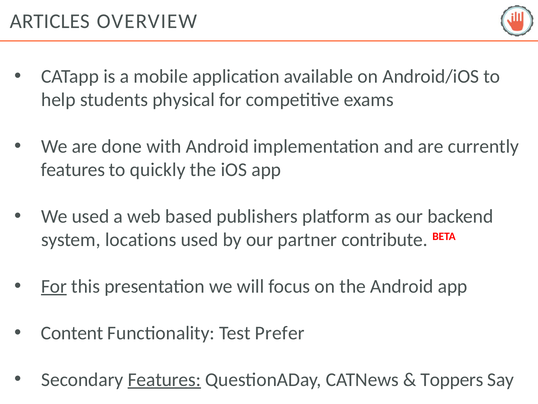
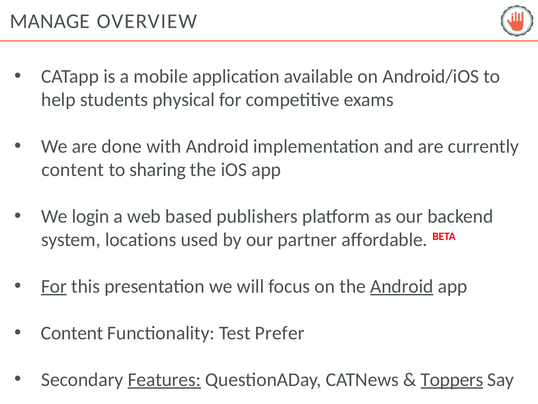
ARTICLES: ARTICLES -> MANAGE
features at (73, 169): features -> content
quickly: quickly -> sharing
We used: used -> login
contribute: contribute -> affordable
Android at (402, 286) underline: none -> present
Toppers underline: none -> present
